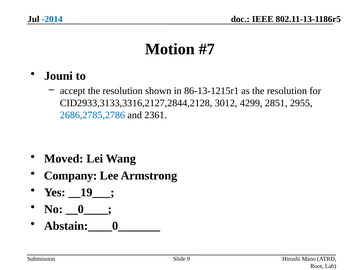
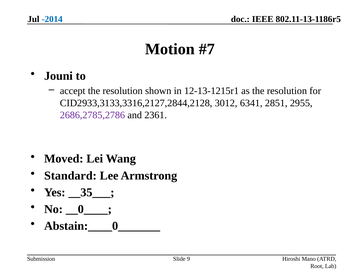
86-13-1215r1: 86-13-1215r1 -> 12-13-1215r1
4299: 4299 -> 6341
2686,2785,2786 colour: blue -> purple
Company: Company -> Standard
__19___: __19___ -> __35___
